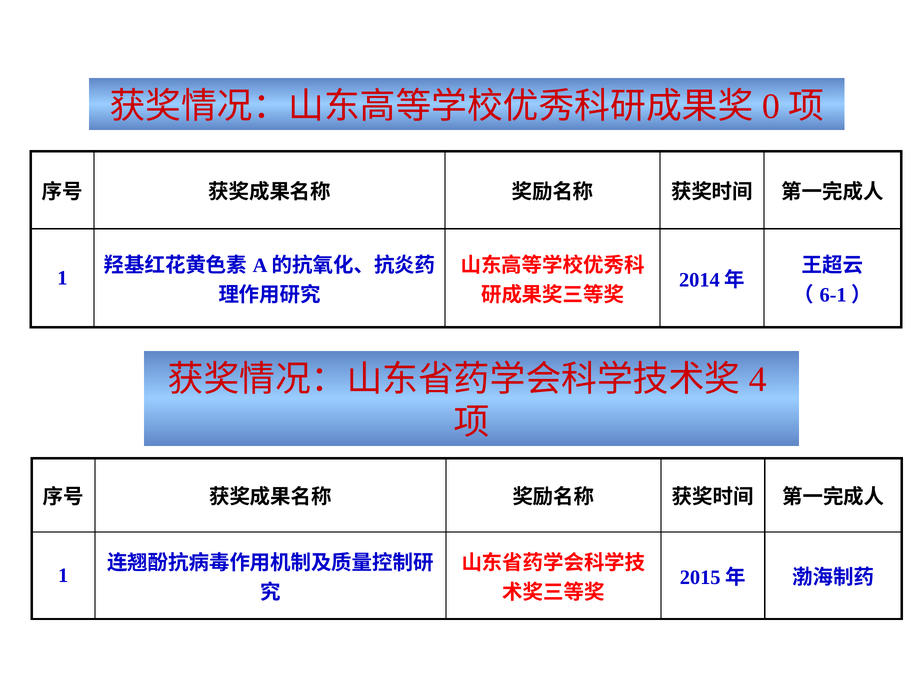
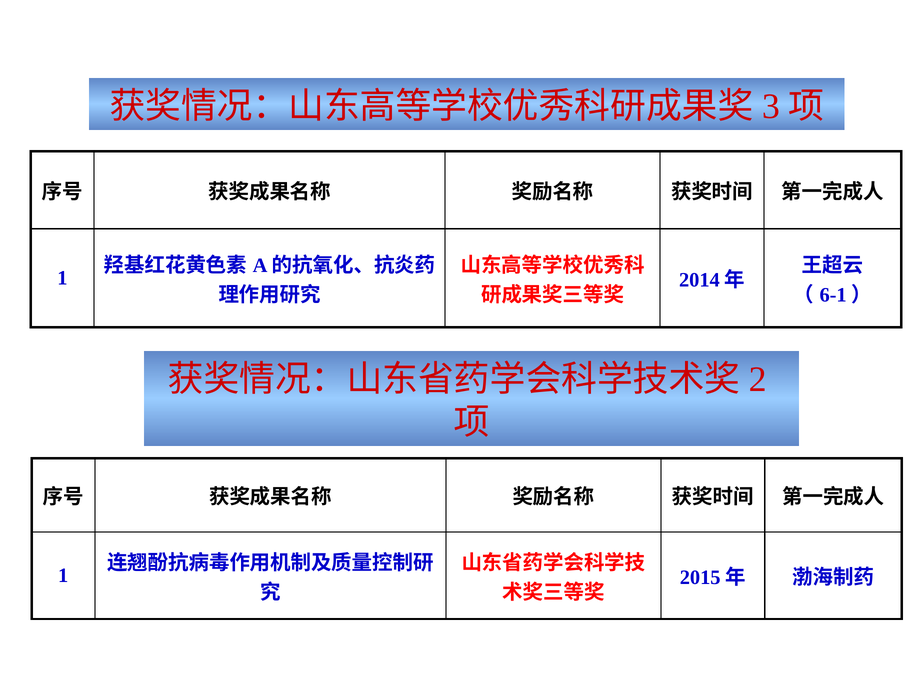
0: 0 -> 3
4: 4 -> 2
